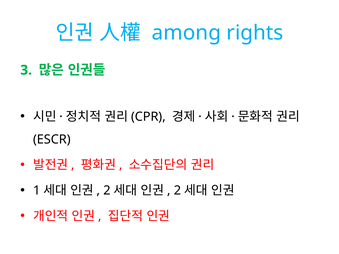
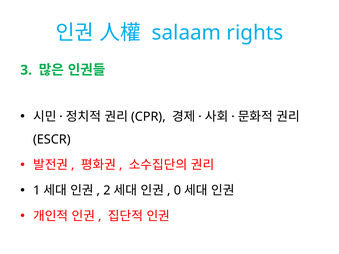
among: among -> salaam
2 at (177, 191): 2 -> 0
